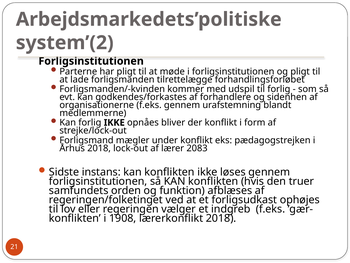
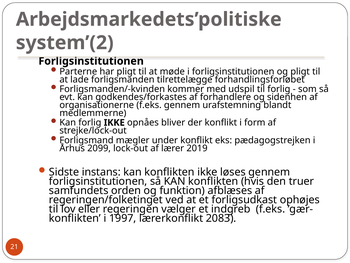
Århus 2018: 2018 -> 2099
2083: 2083 -> 2019
1908: 1908 -> 1997
lærerkonflikt 2018: 2018 -> 2083
